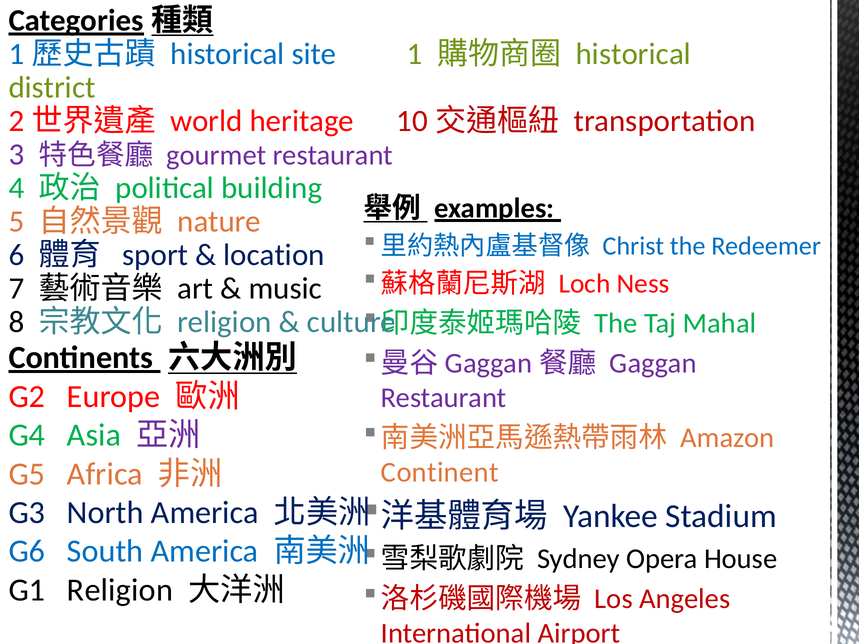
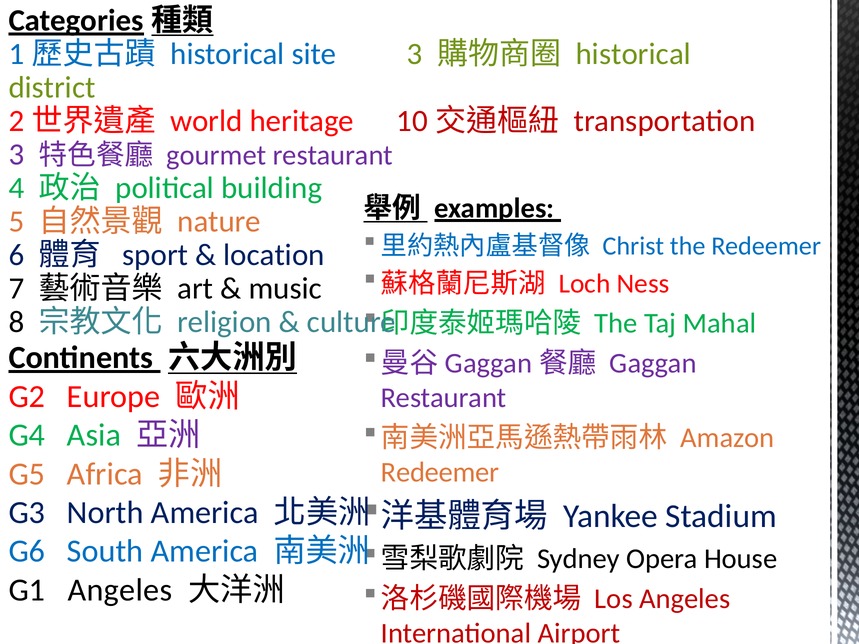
site 1: 1 -> 3
Continent at (440, 472): Continent -> Redeemer
G1 Religion: Religion -> Angeles
